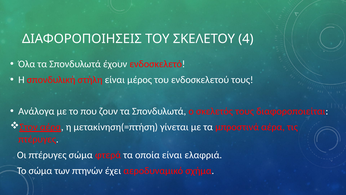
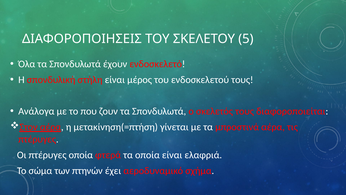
4: 4 -> 5
πτέρυγες σώμα: σώμα -> οποία
